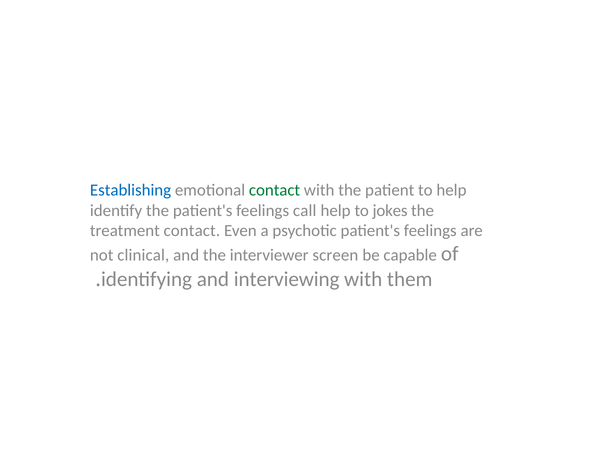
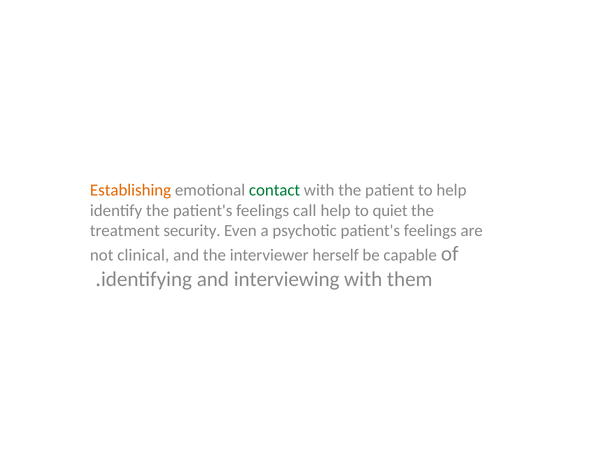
Establishing colour: blue -> orange
jokes: jokes -> quiet
treatment contact: contact -> security
screen: screen -> herself
